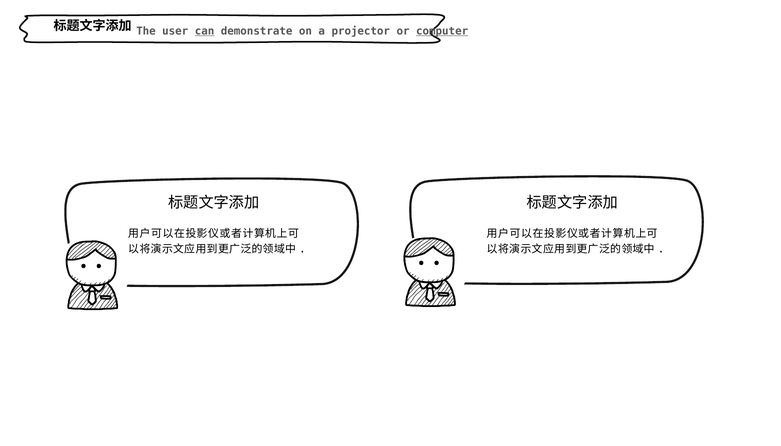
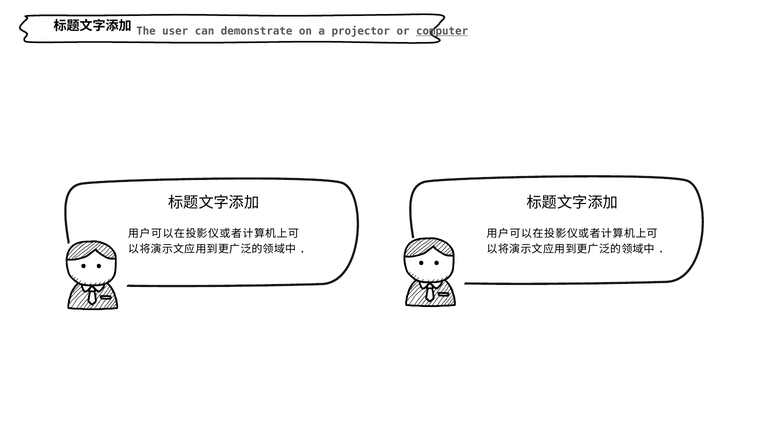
can underline: present -> none
